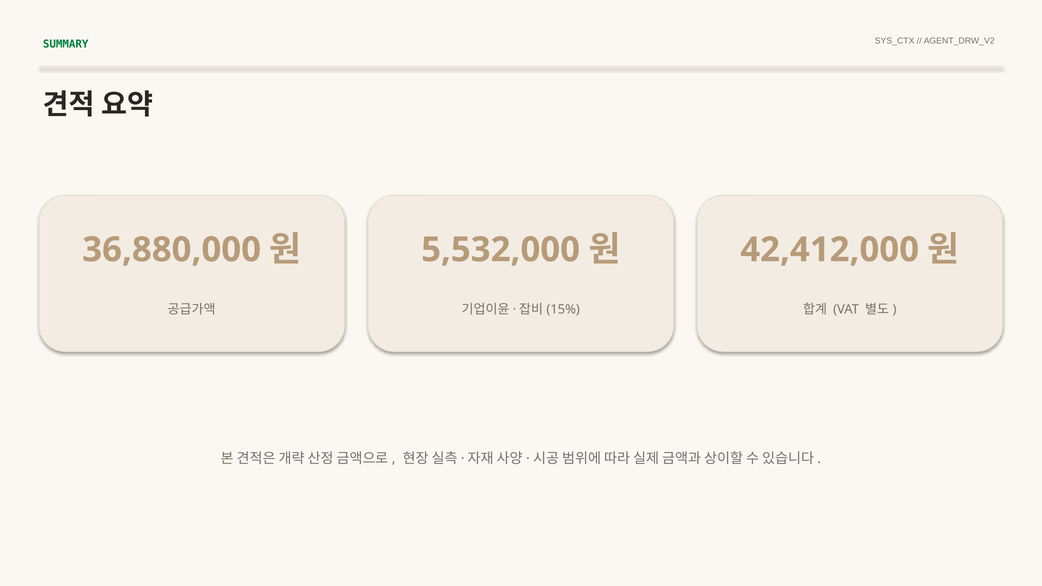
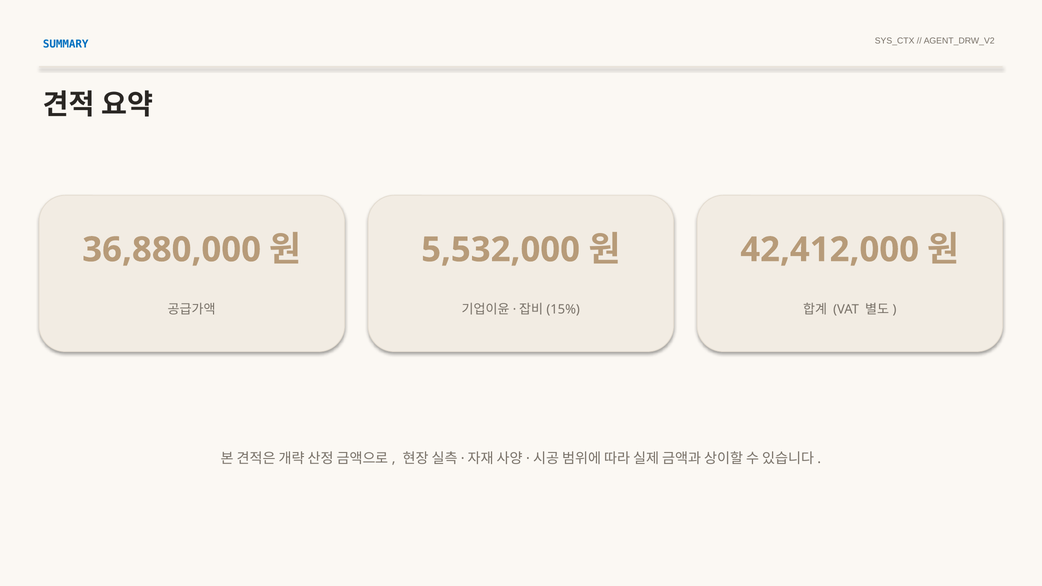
SUMMARY colour: green -> blue
